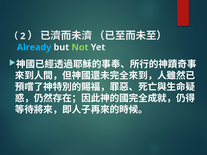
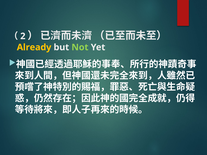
Already colour: light blue -> yellow
